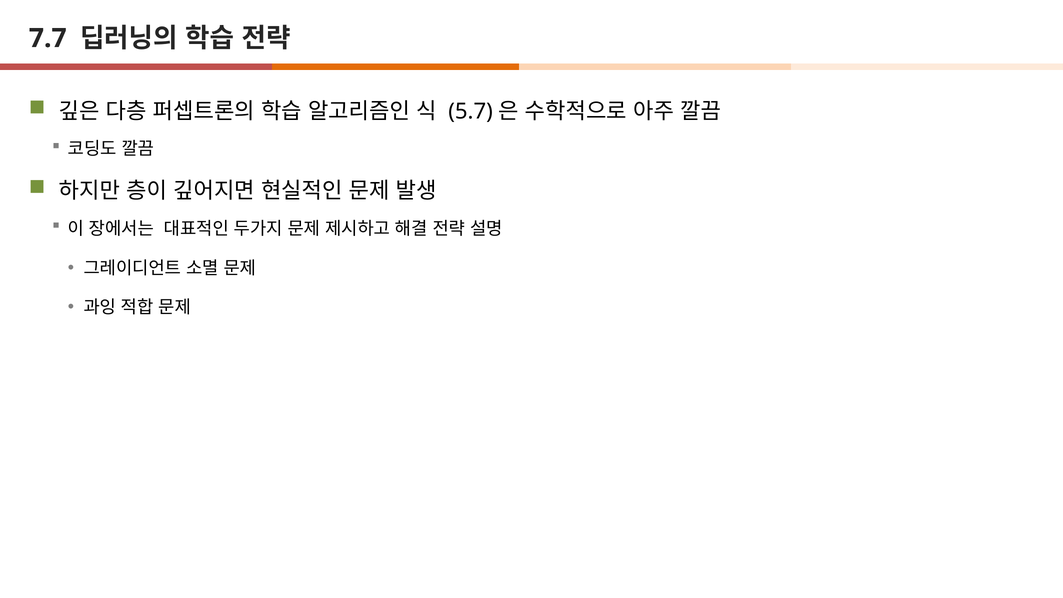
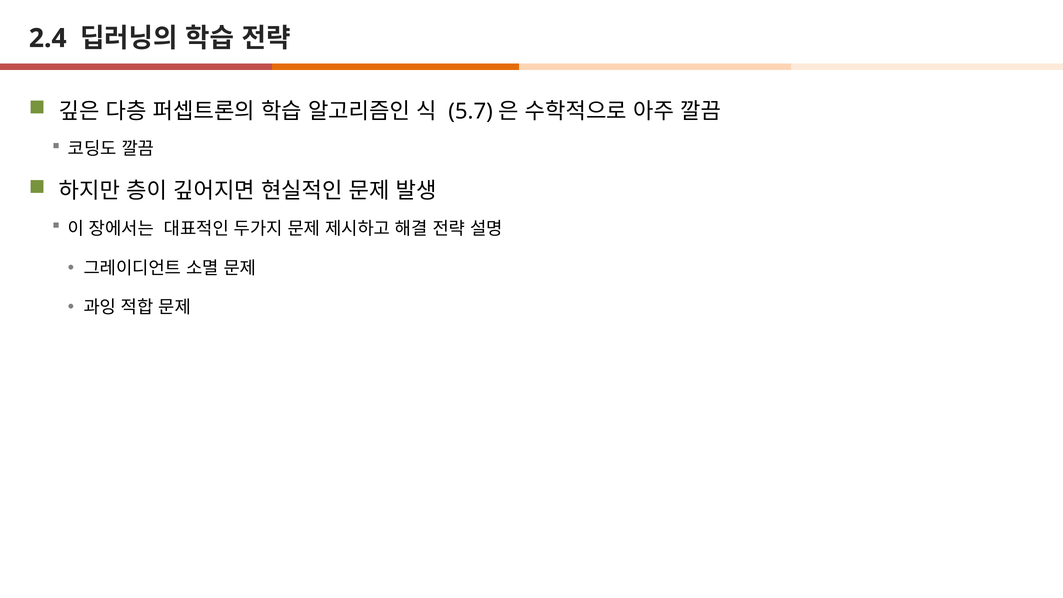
7.7: 7.7 -> 2.4
